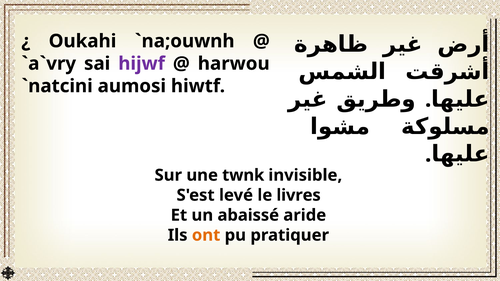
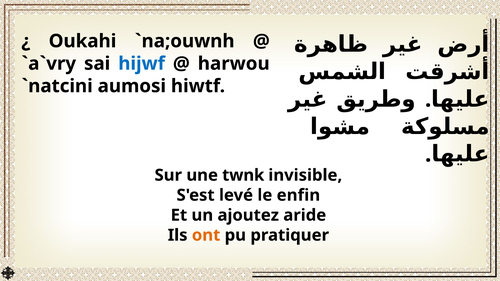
hijwf colour: purple -> blue
livres: livres -> enfin
abaissé: abaissé -> ajoutez
